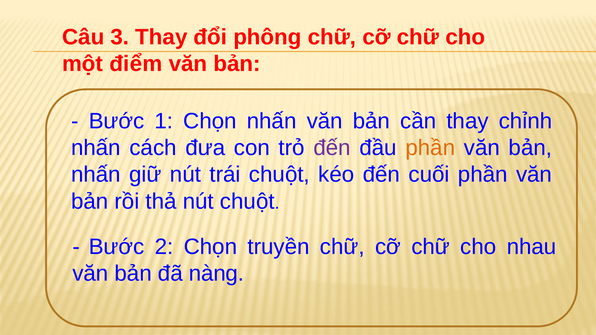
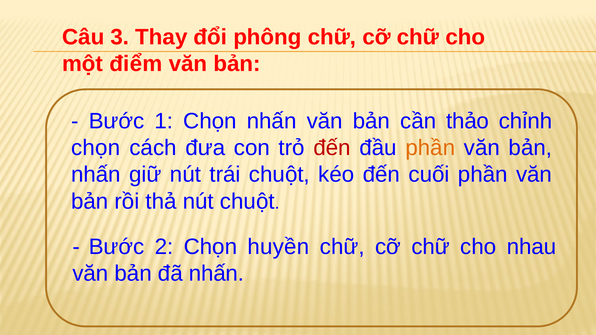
cần thay: thay -> thảo
nhấn at (96, 148): nhấn -> chọn
đến at (332, 148) colour: purple -> red
truyền: truyền -> huyền
đã nàng: nàng -> nhấn
